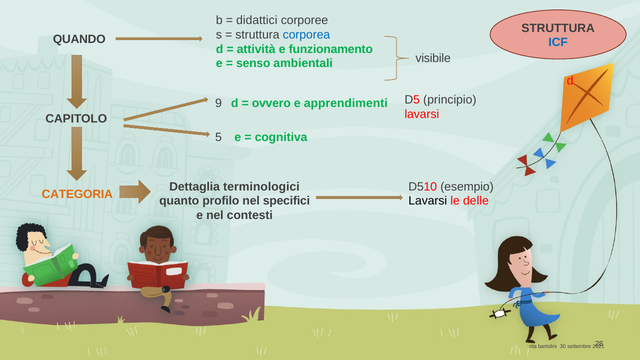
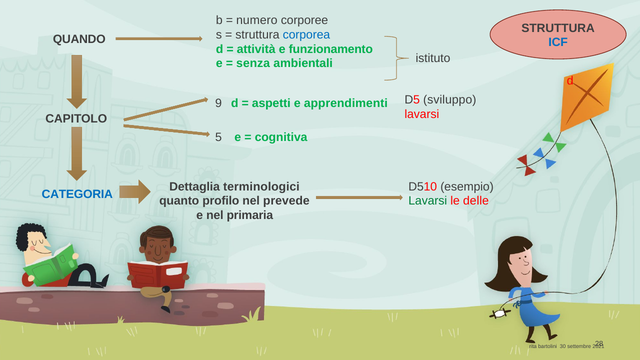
didattici: didattici -> numero
senso: senso -> senza
visibile: visibile -> istituto
principio: principio -> sviluppo
ovvero: ovvero -> aspetti
CATEGORIA colour: orange -> blue
specifici: specifici -> prevede
Lavarsi at (428, 201) colour: black -> green
contesti: contesti -> primaria
